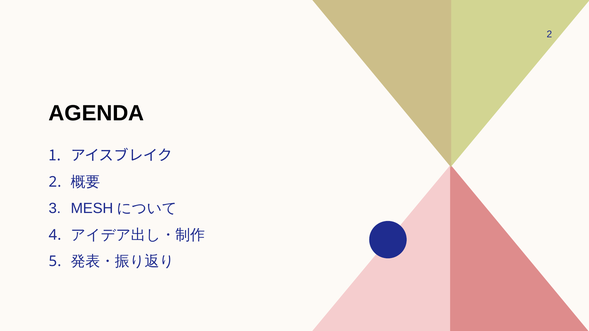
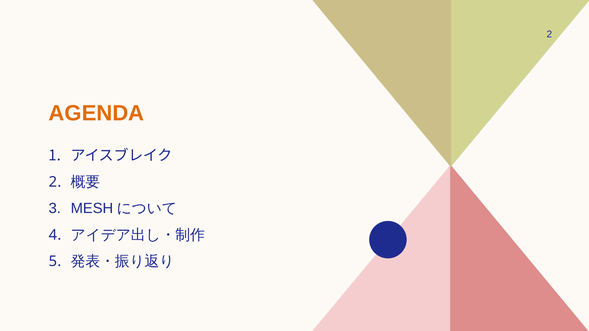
AGENDA colour: black -> orange
